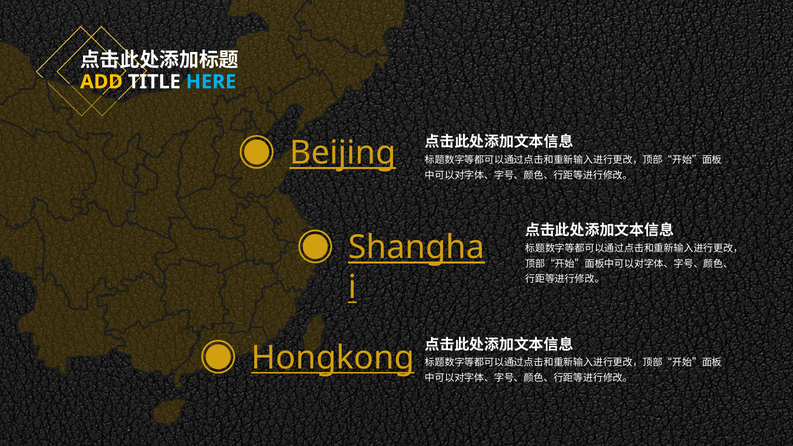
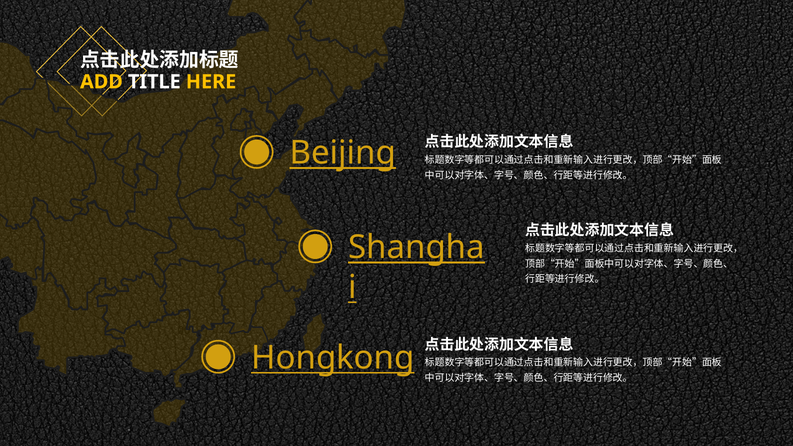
HERE colour: light blue -> yellow
